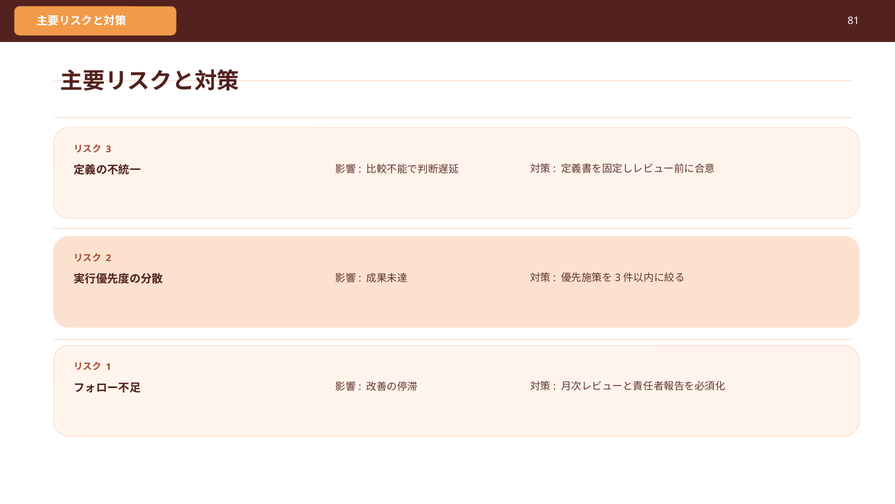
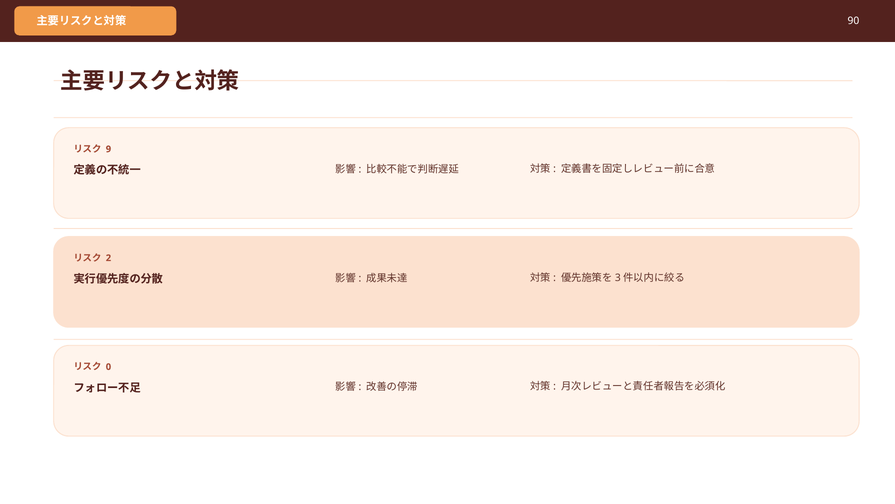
81: 81 -> 90
3: 3 -> 9
1: 1 -> 0
